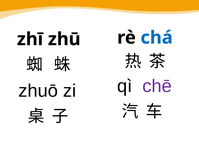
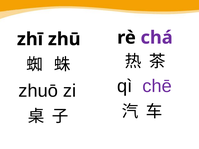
chá colour: blue -> purple
